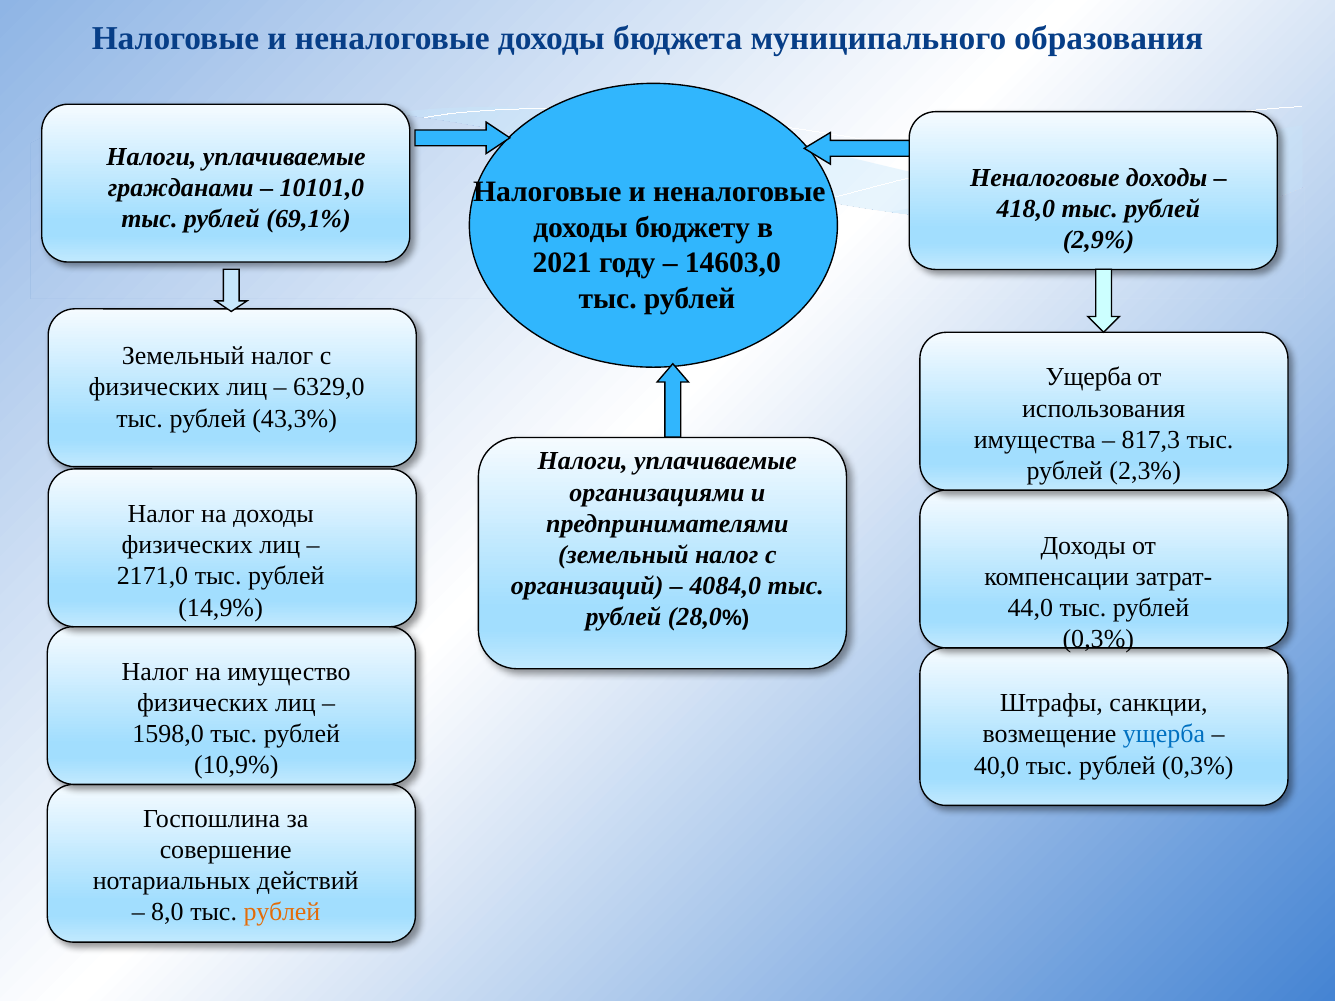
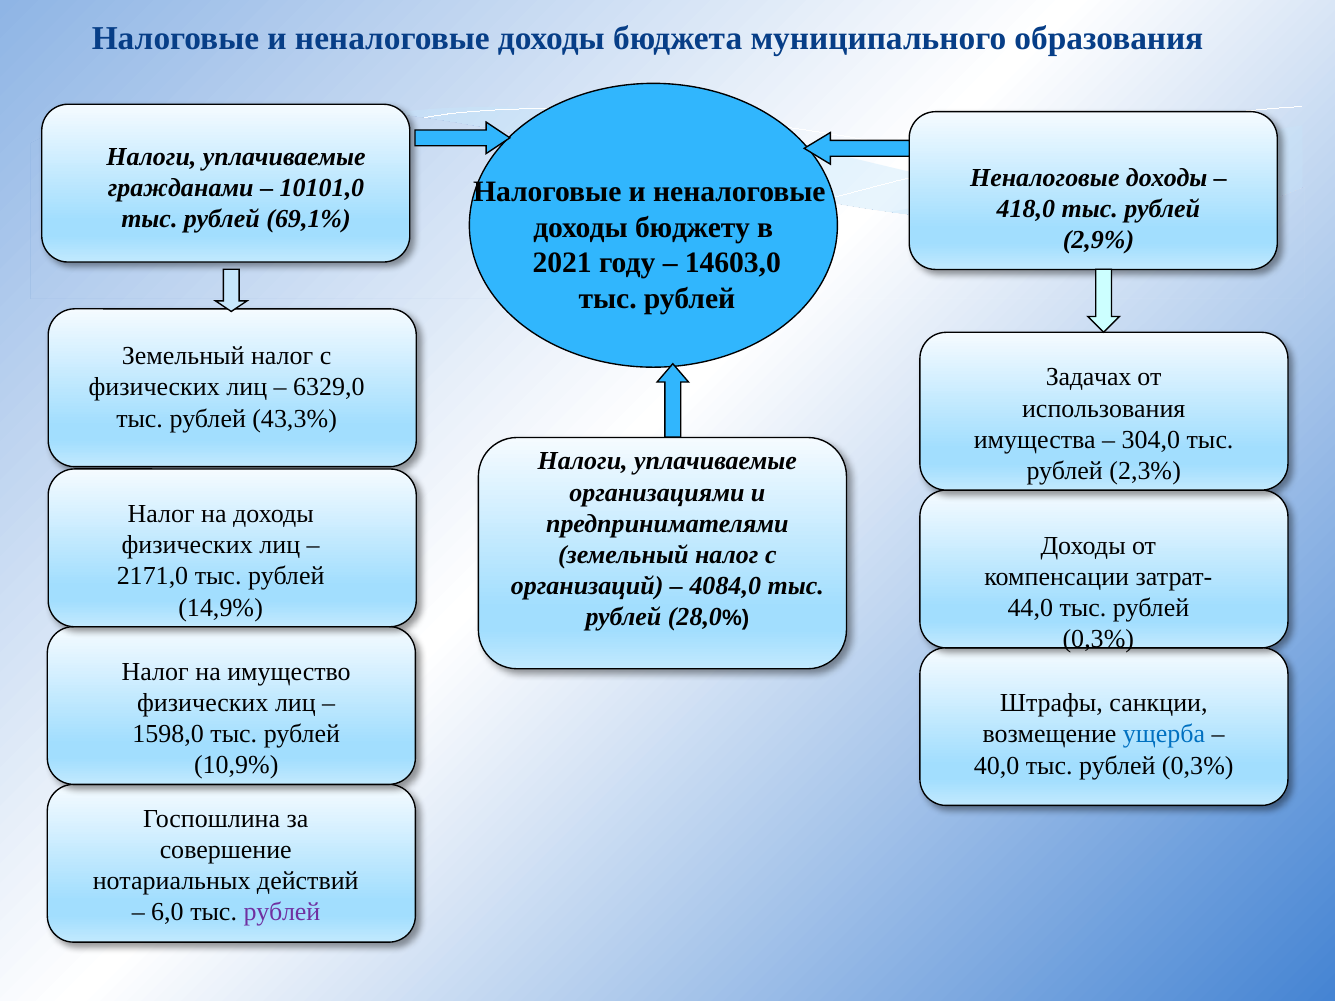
Ущерба at (1089, 377): Ущерба -> Задачах
817,3: 817,3 -> 304,0
8,0: 8,0 -> 6,0
рублей at (282, 912) colour: orange -> purple
